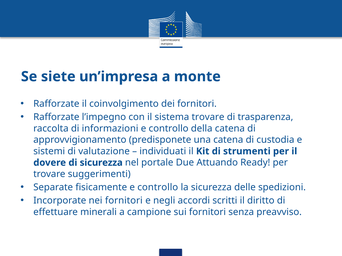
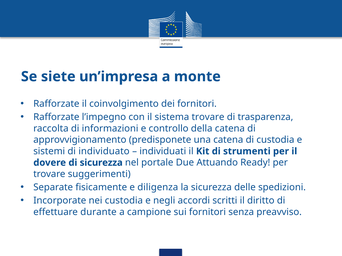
valutazione: valutazione -> individuato
fisicamente e controllo: controllo -> diligenza
nei fornitori: fornitori -> custodia
minerali: minerali -> durante
